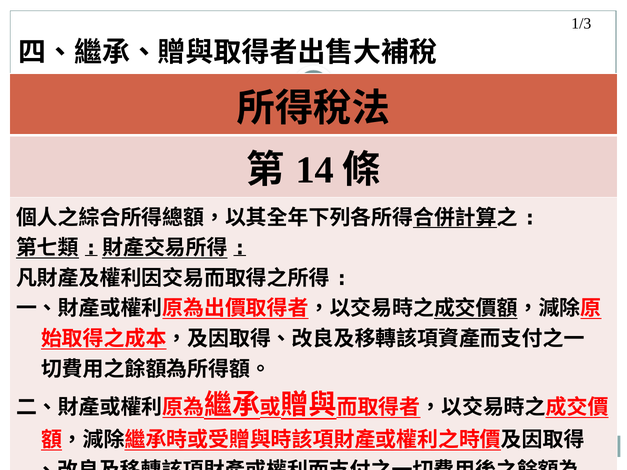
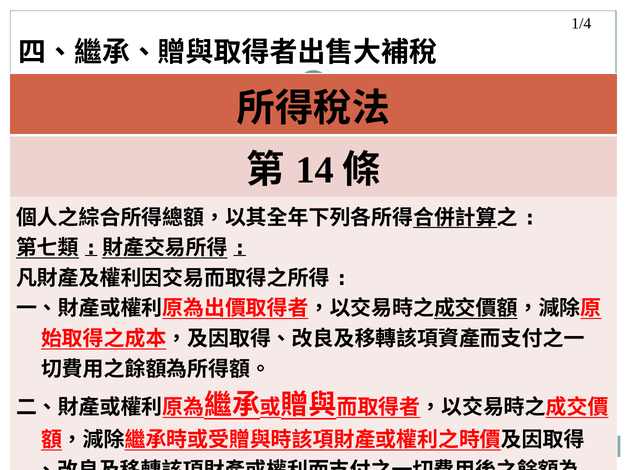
1/3: 1/3 -> 1/4
